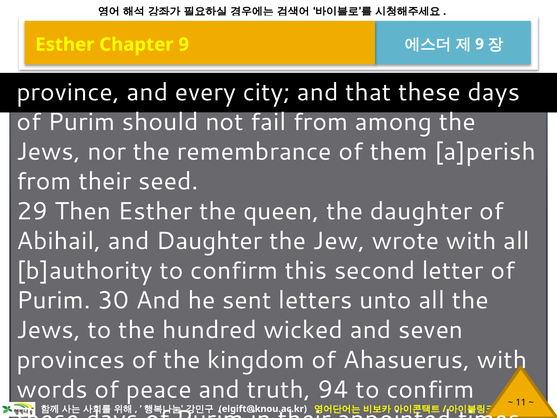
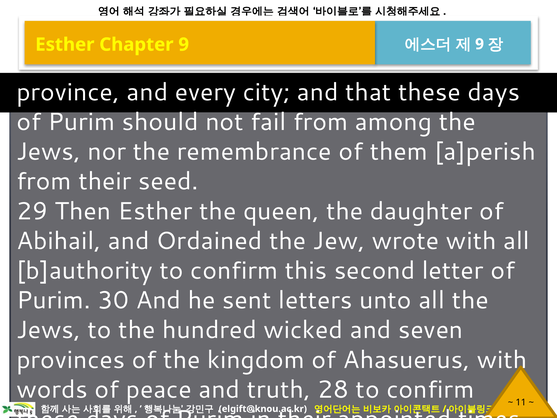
and Daughter: Daughter -> Ordained
94: 94 -> 28
